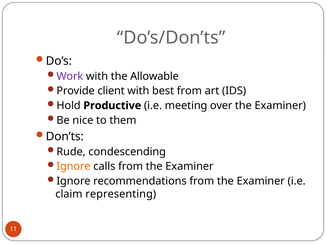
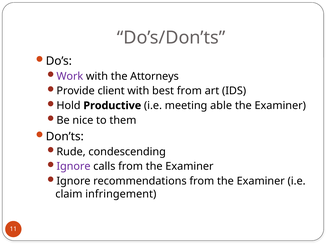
Allowable: Allowable -> Attorneys
over: over -> able
Ignore at (73, 167) colour: orange -> purple
representing: representing -> infringement
